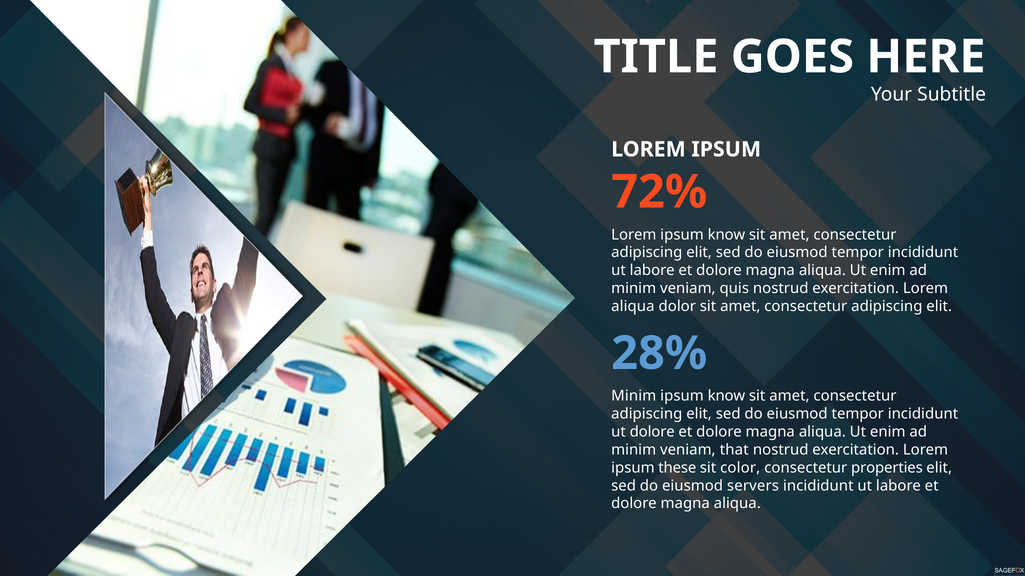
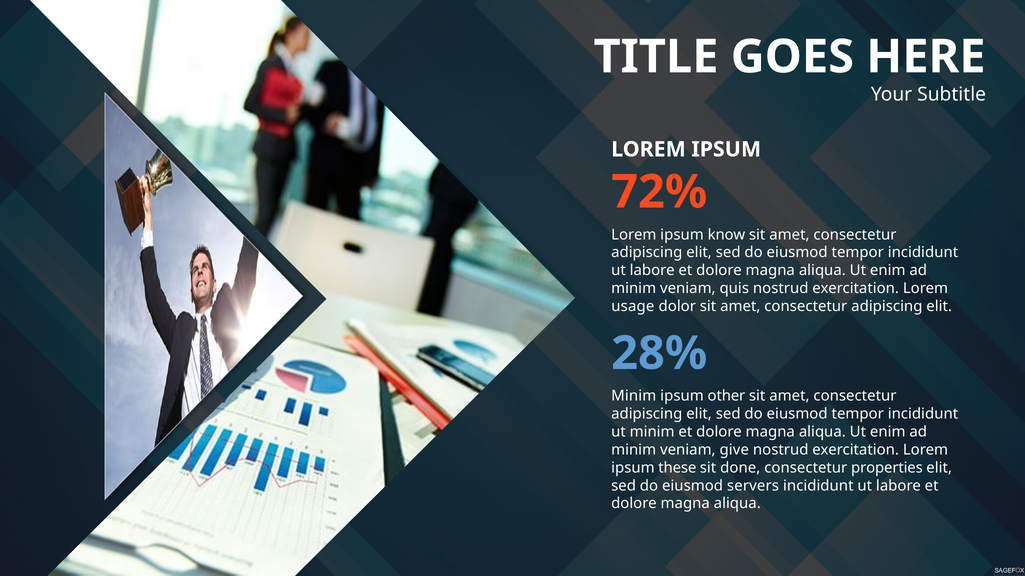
aliqua at (633, 307): aliqua -> usage
know at (726, 396): know -> other
ut dolore: dolore -> minim
that: that -> give
color: color -> done
